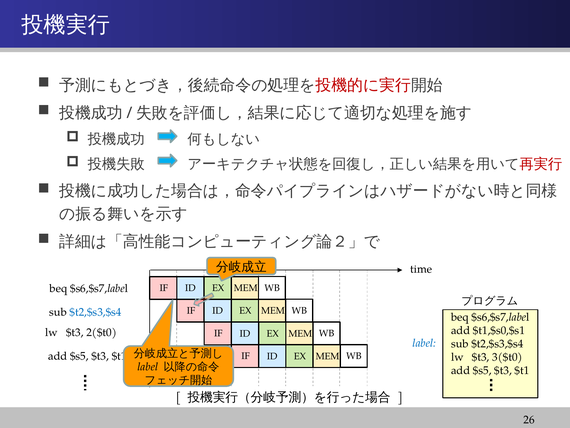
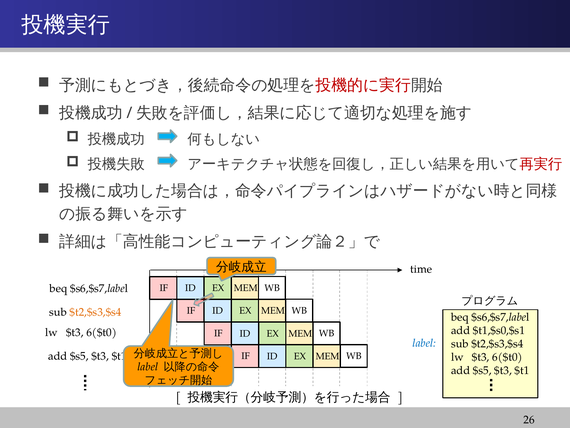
$t2,$s3,$s4 at (96, 312) colour: blue -> orange
2($t0 at (102, 332): 2($t0 -> 6($t0
3($t0 at (507, 357): 3($t0 -> 6($t0
